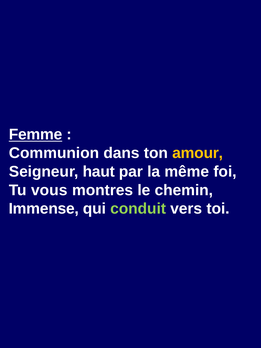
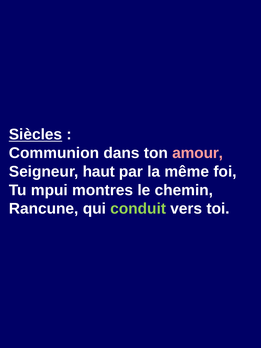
Femme: Femme -> Siècles
amour colour: yellow -> pink
vous: vous -> mpui
Immense: Immense -> Rancune
